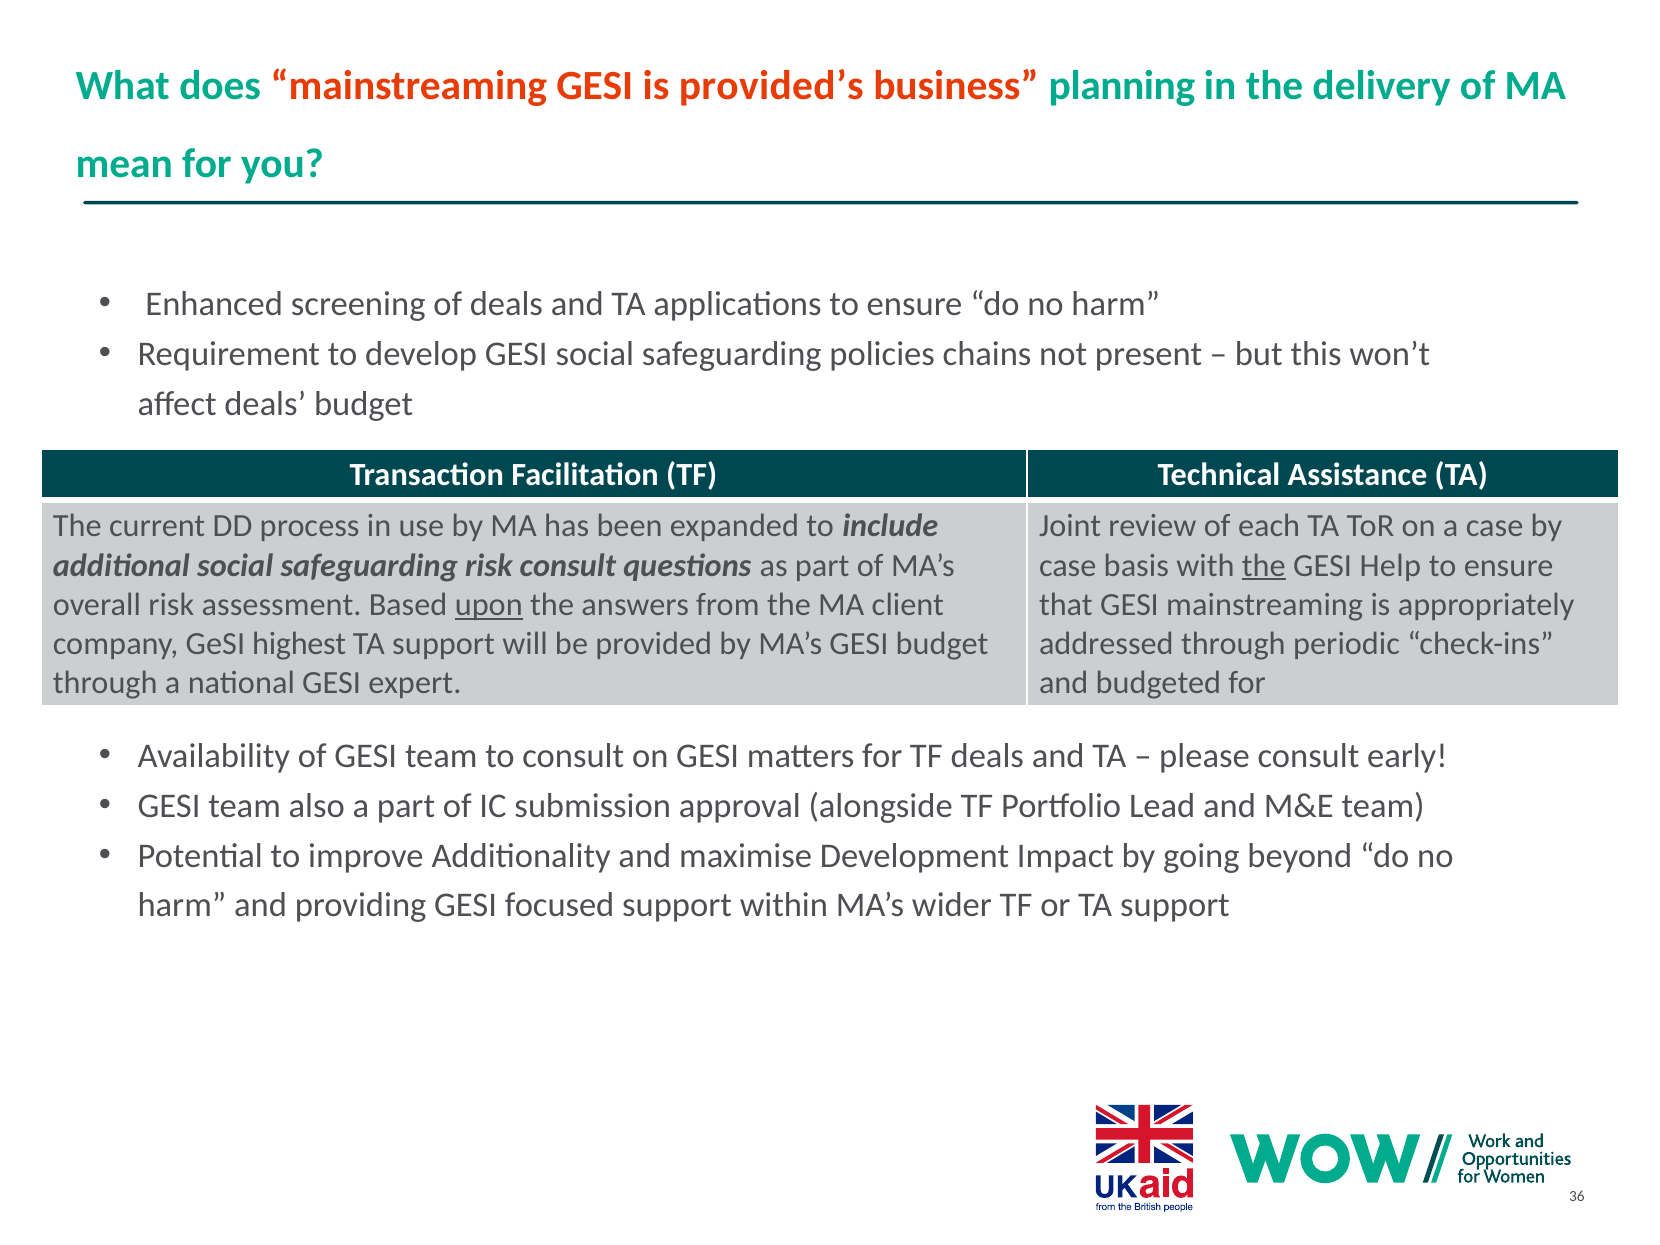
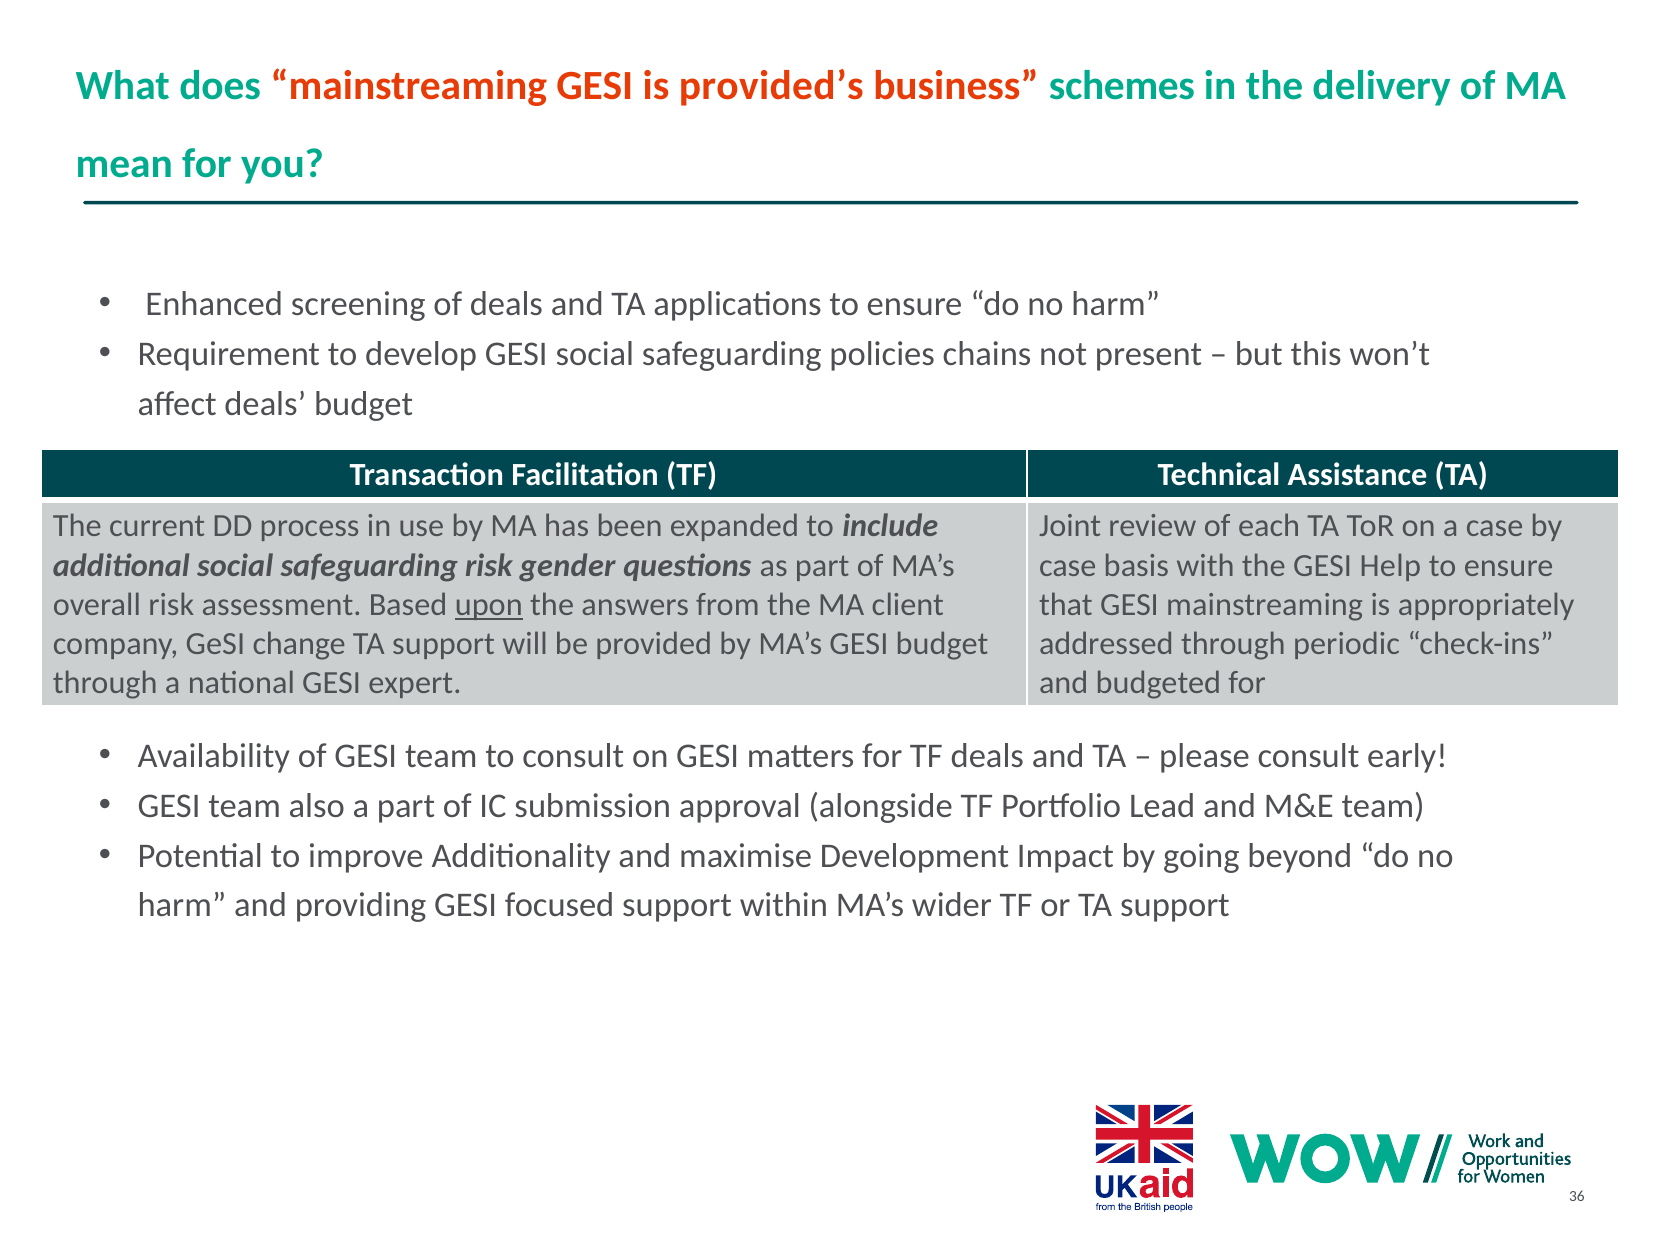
planning: planning -> schemes
risk consult: consult -> gender
the at (1264, 566) underline: present -> none
highest: highest -> change
